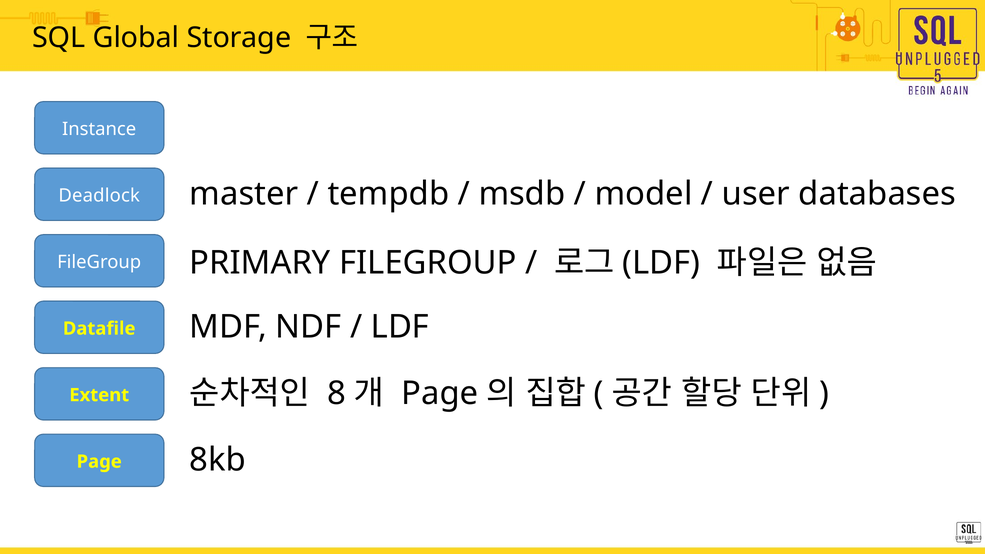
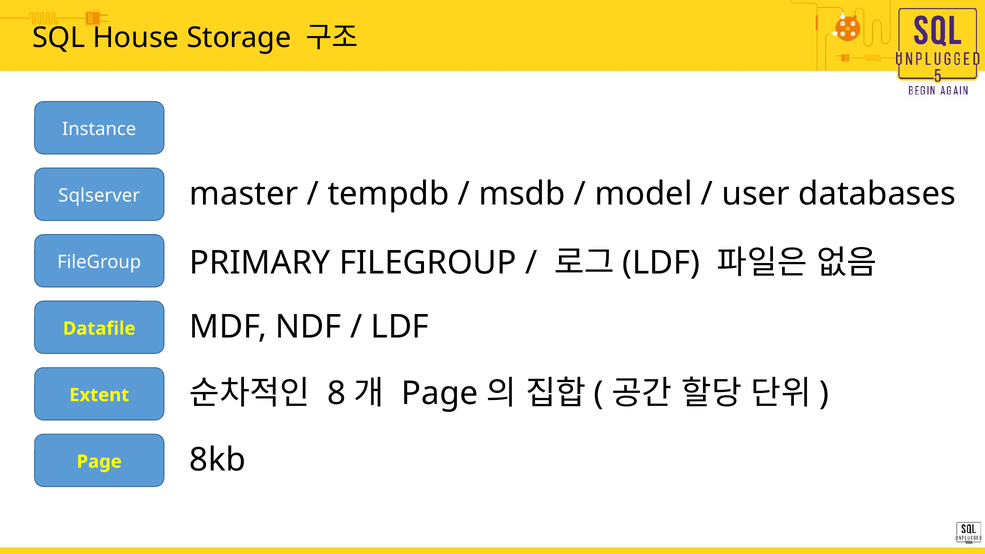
Global: Global -> House
Deadlock: Deadlock -> Sqlserver
